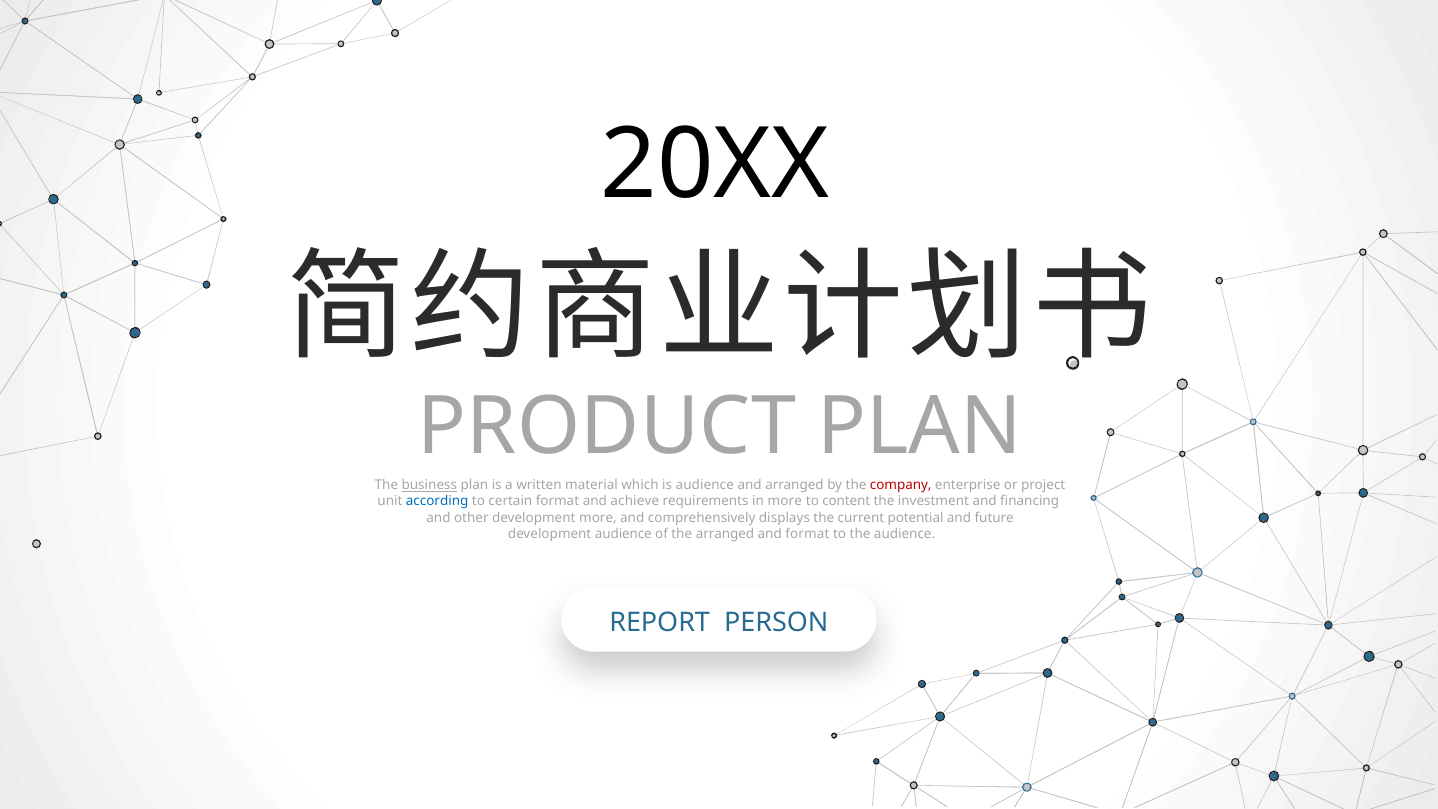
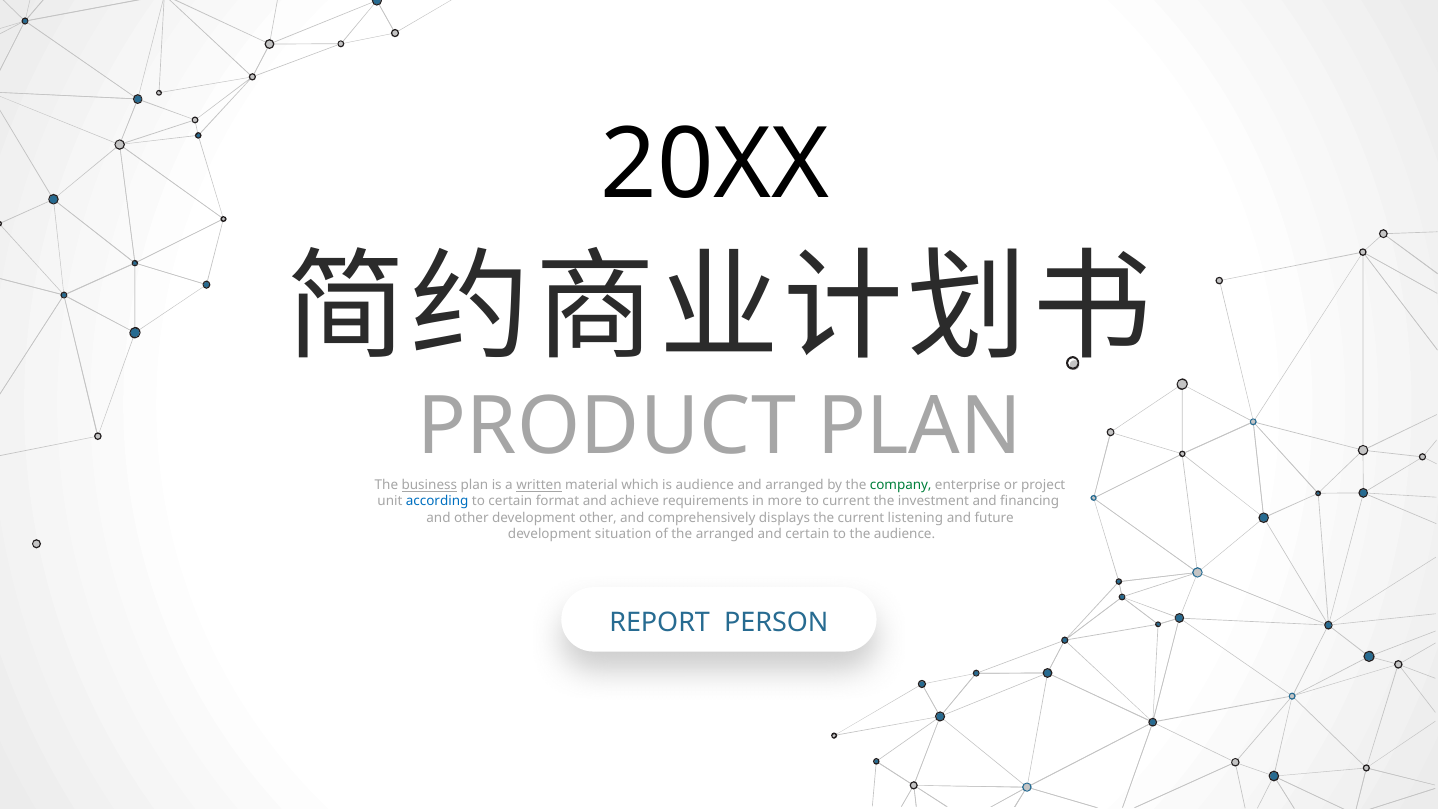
written underline: none -> present
company colour: red -> green
to content: content -> current
development more: more -> other
potential: potential -> listening
development audience: audience -> situation
and format: format -> certain
